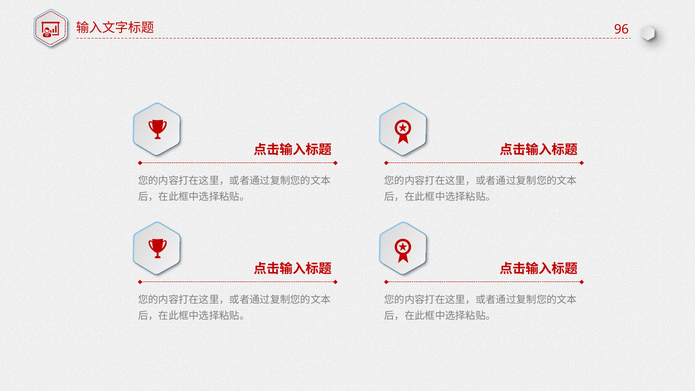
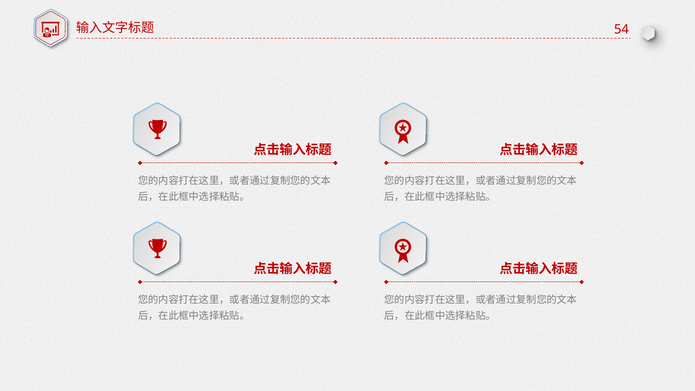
96: 96 -> 54
